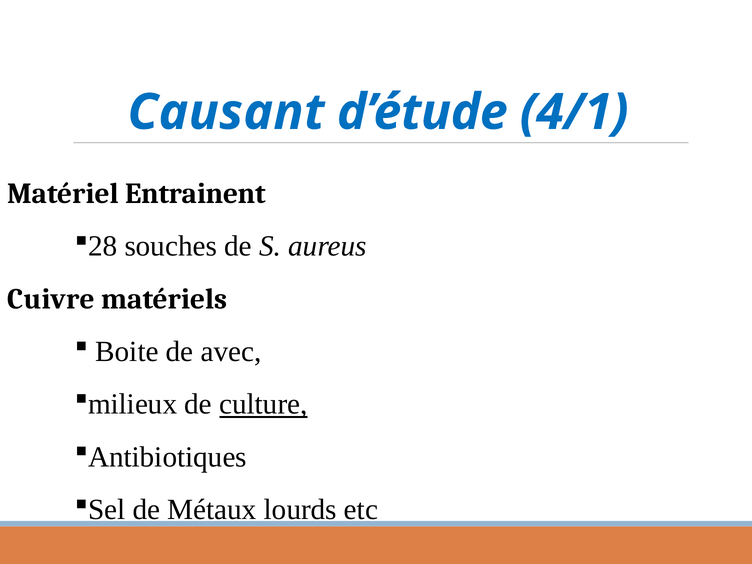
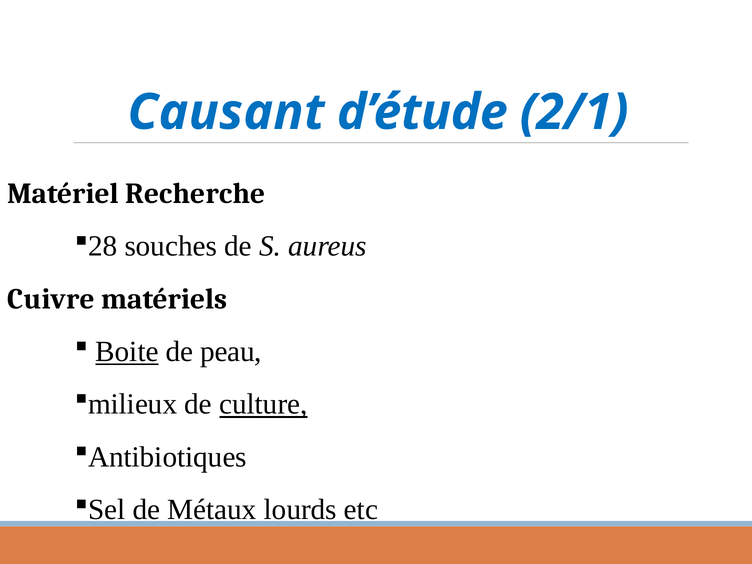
4/1: 4/1 -> 2/1
Entrainent: Entrainent -> Recherche
Boite underline: none -> present
avec: avec -> peau
